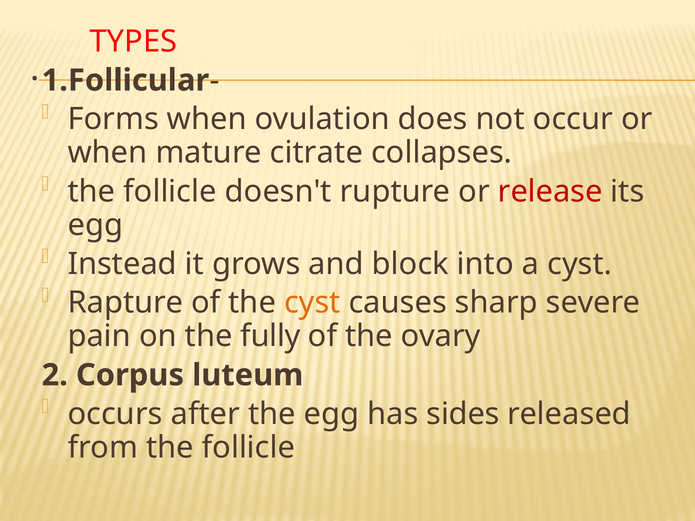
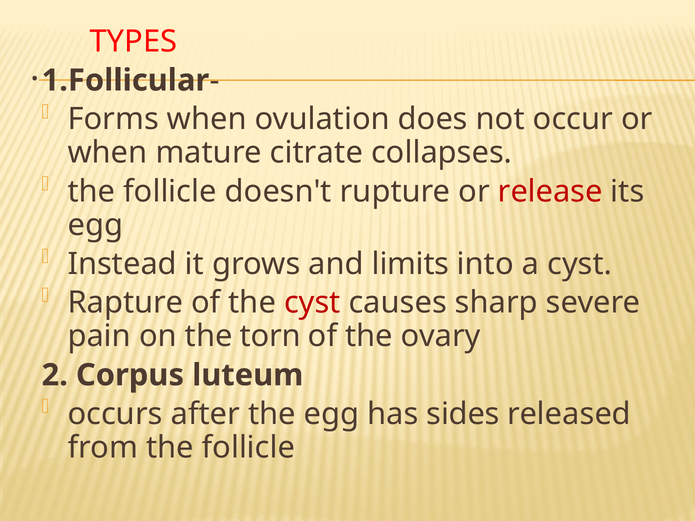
block: block -> limits
cyst at (312, 303) colour: orange -> red
fully: fully -> torn
